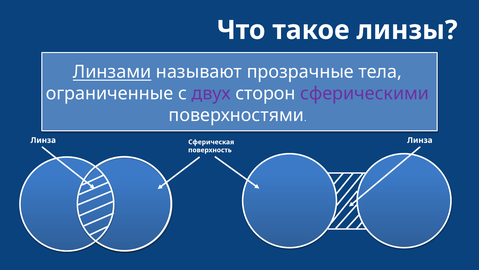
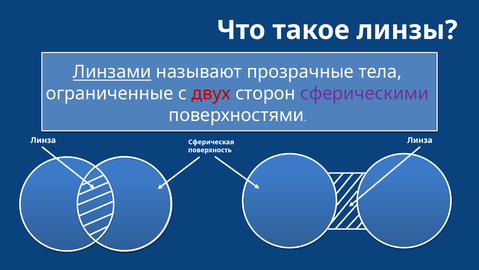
двух colour: purple -> red
